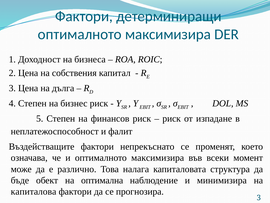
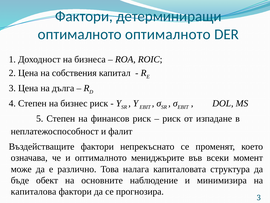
максимизира at (168, 34): максимизира -> оптималното
и оптималното максимизира: максимизира -> мениджърите
оптимална: оптимална -> основните
